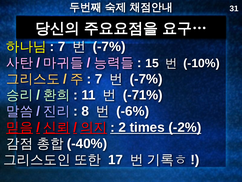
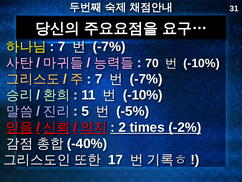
15: 15 -> 70
-71% at (143, 95): -71% -> -10%
8: 8 -> 5
-6%: -6% -> -5%
